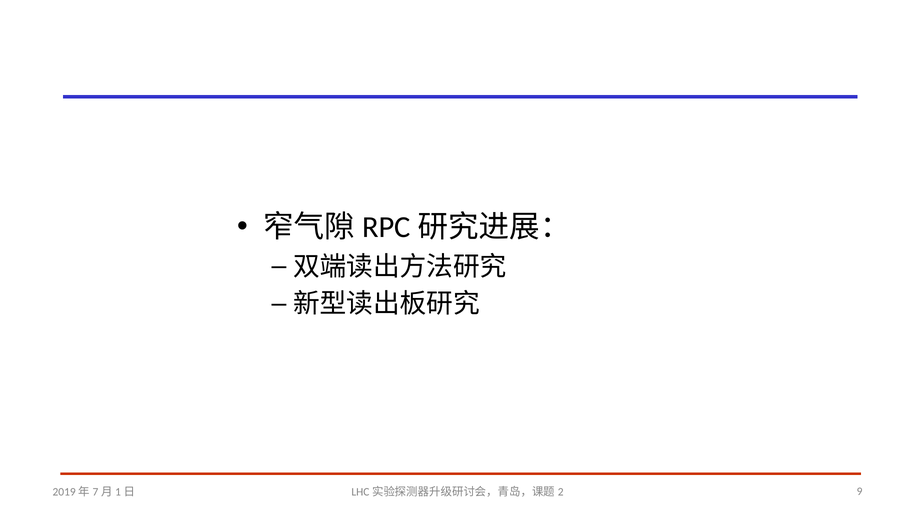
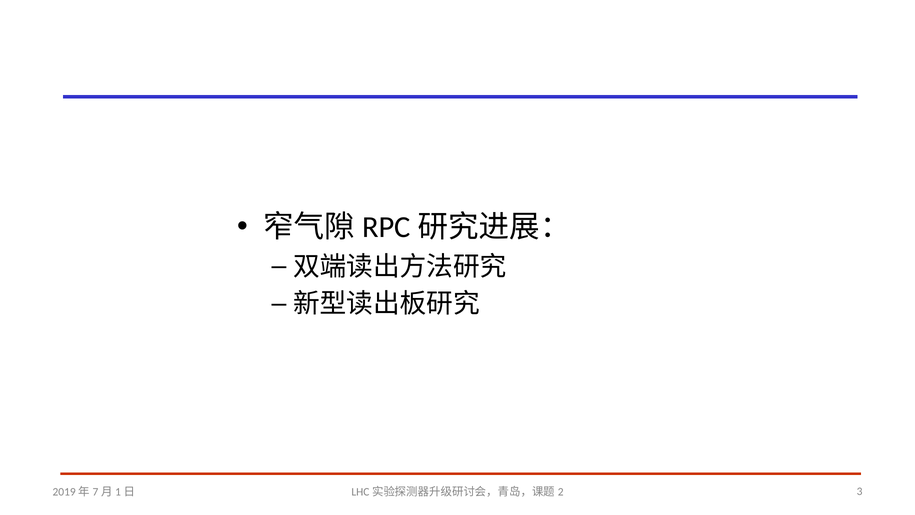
9: 9 -> 3
